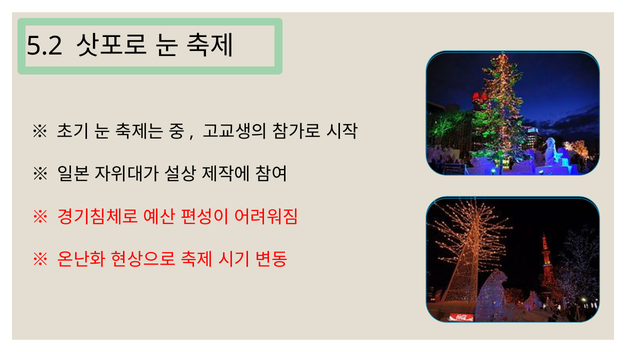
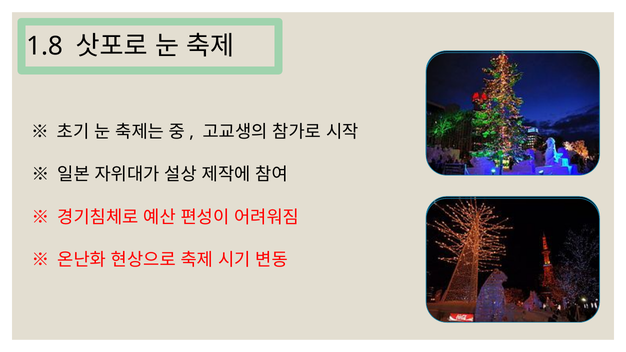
5.2: 5.2 -> 1.8
